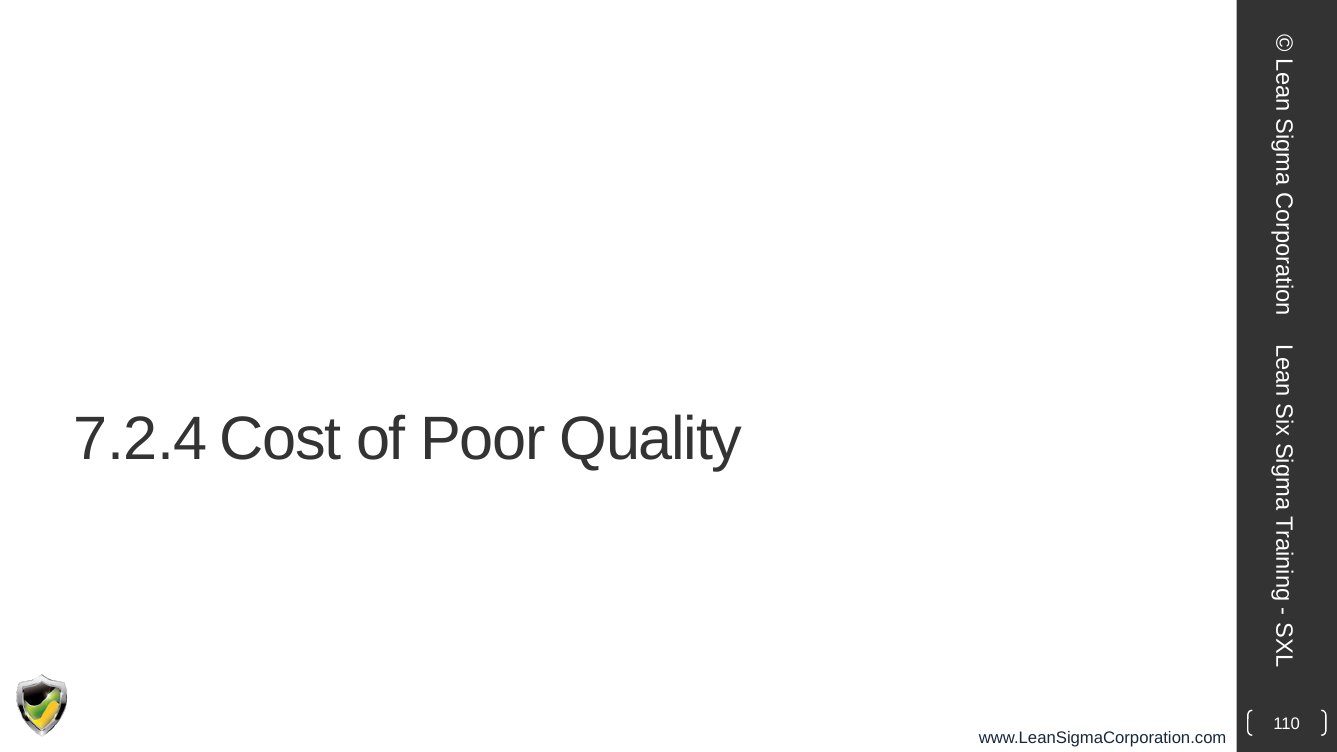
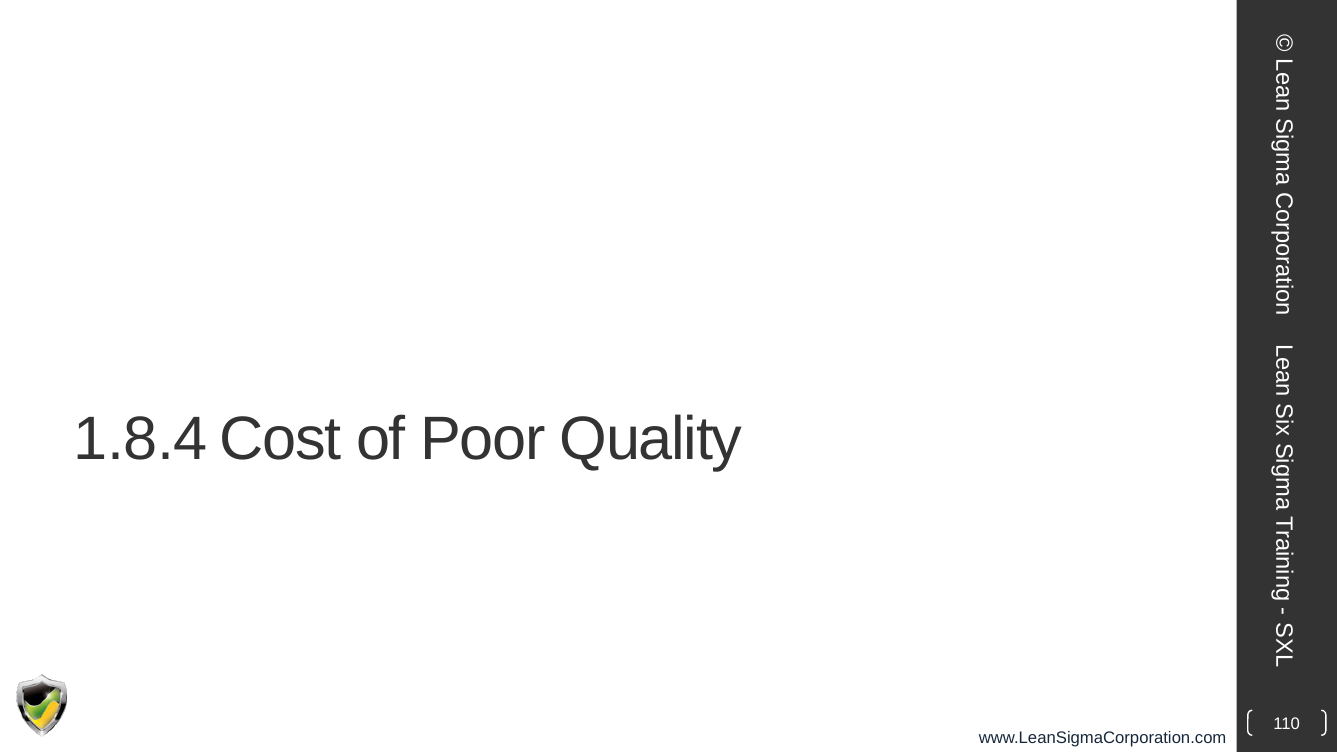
7.2.4: 7.2.4 -> 1.8.4
